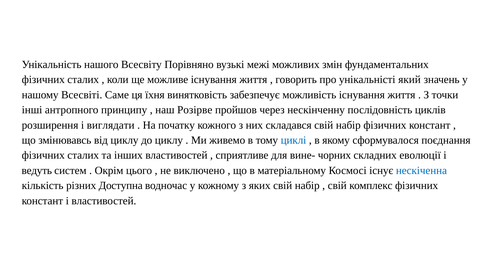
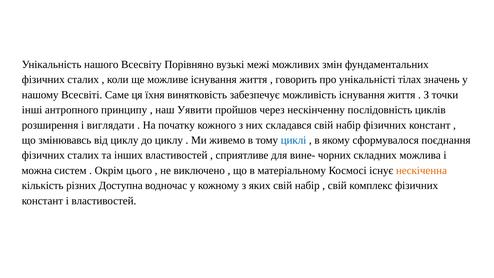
який: який -> тілах
Розірве: Розірве -> Уявити
еволюції: еволюції -> можлива
ведуть: ведуть -> можна
нескіченна colour: blue -> orange
